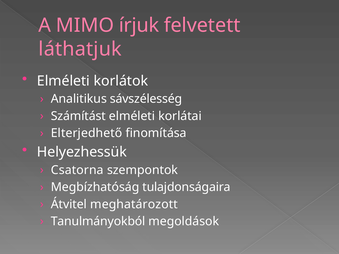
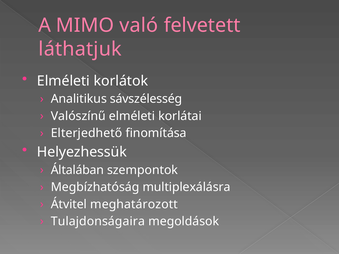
írjuk: írjuk -> való
Számítást: Számítást -> Valószínű
Csatorna: Csatorna -> Általában
tulajdonságaira: tulajdonságaira -> multiplexálásra
Tanulmányokból: Tanulmányokból -> Tulajdonságaira
